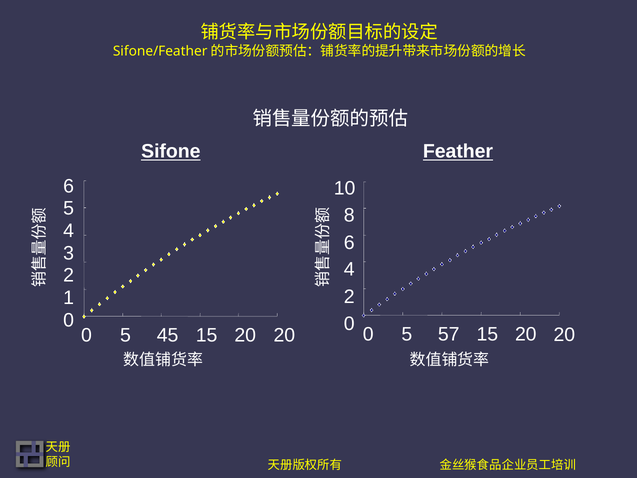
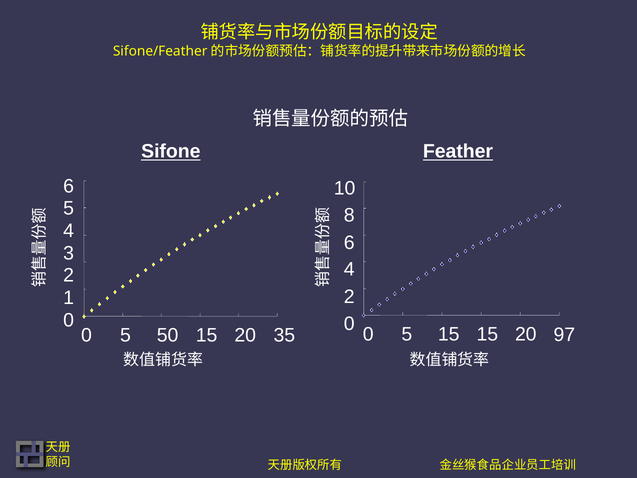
45: 45 -> 50
20 at (284, 335): 20 -> 35
5 57: 57 -> 15
20 at (564, 335): 20 -> 97
